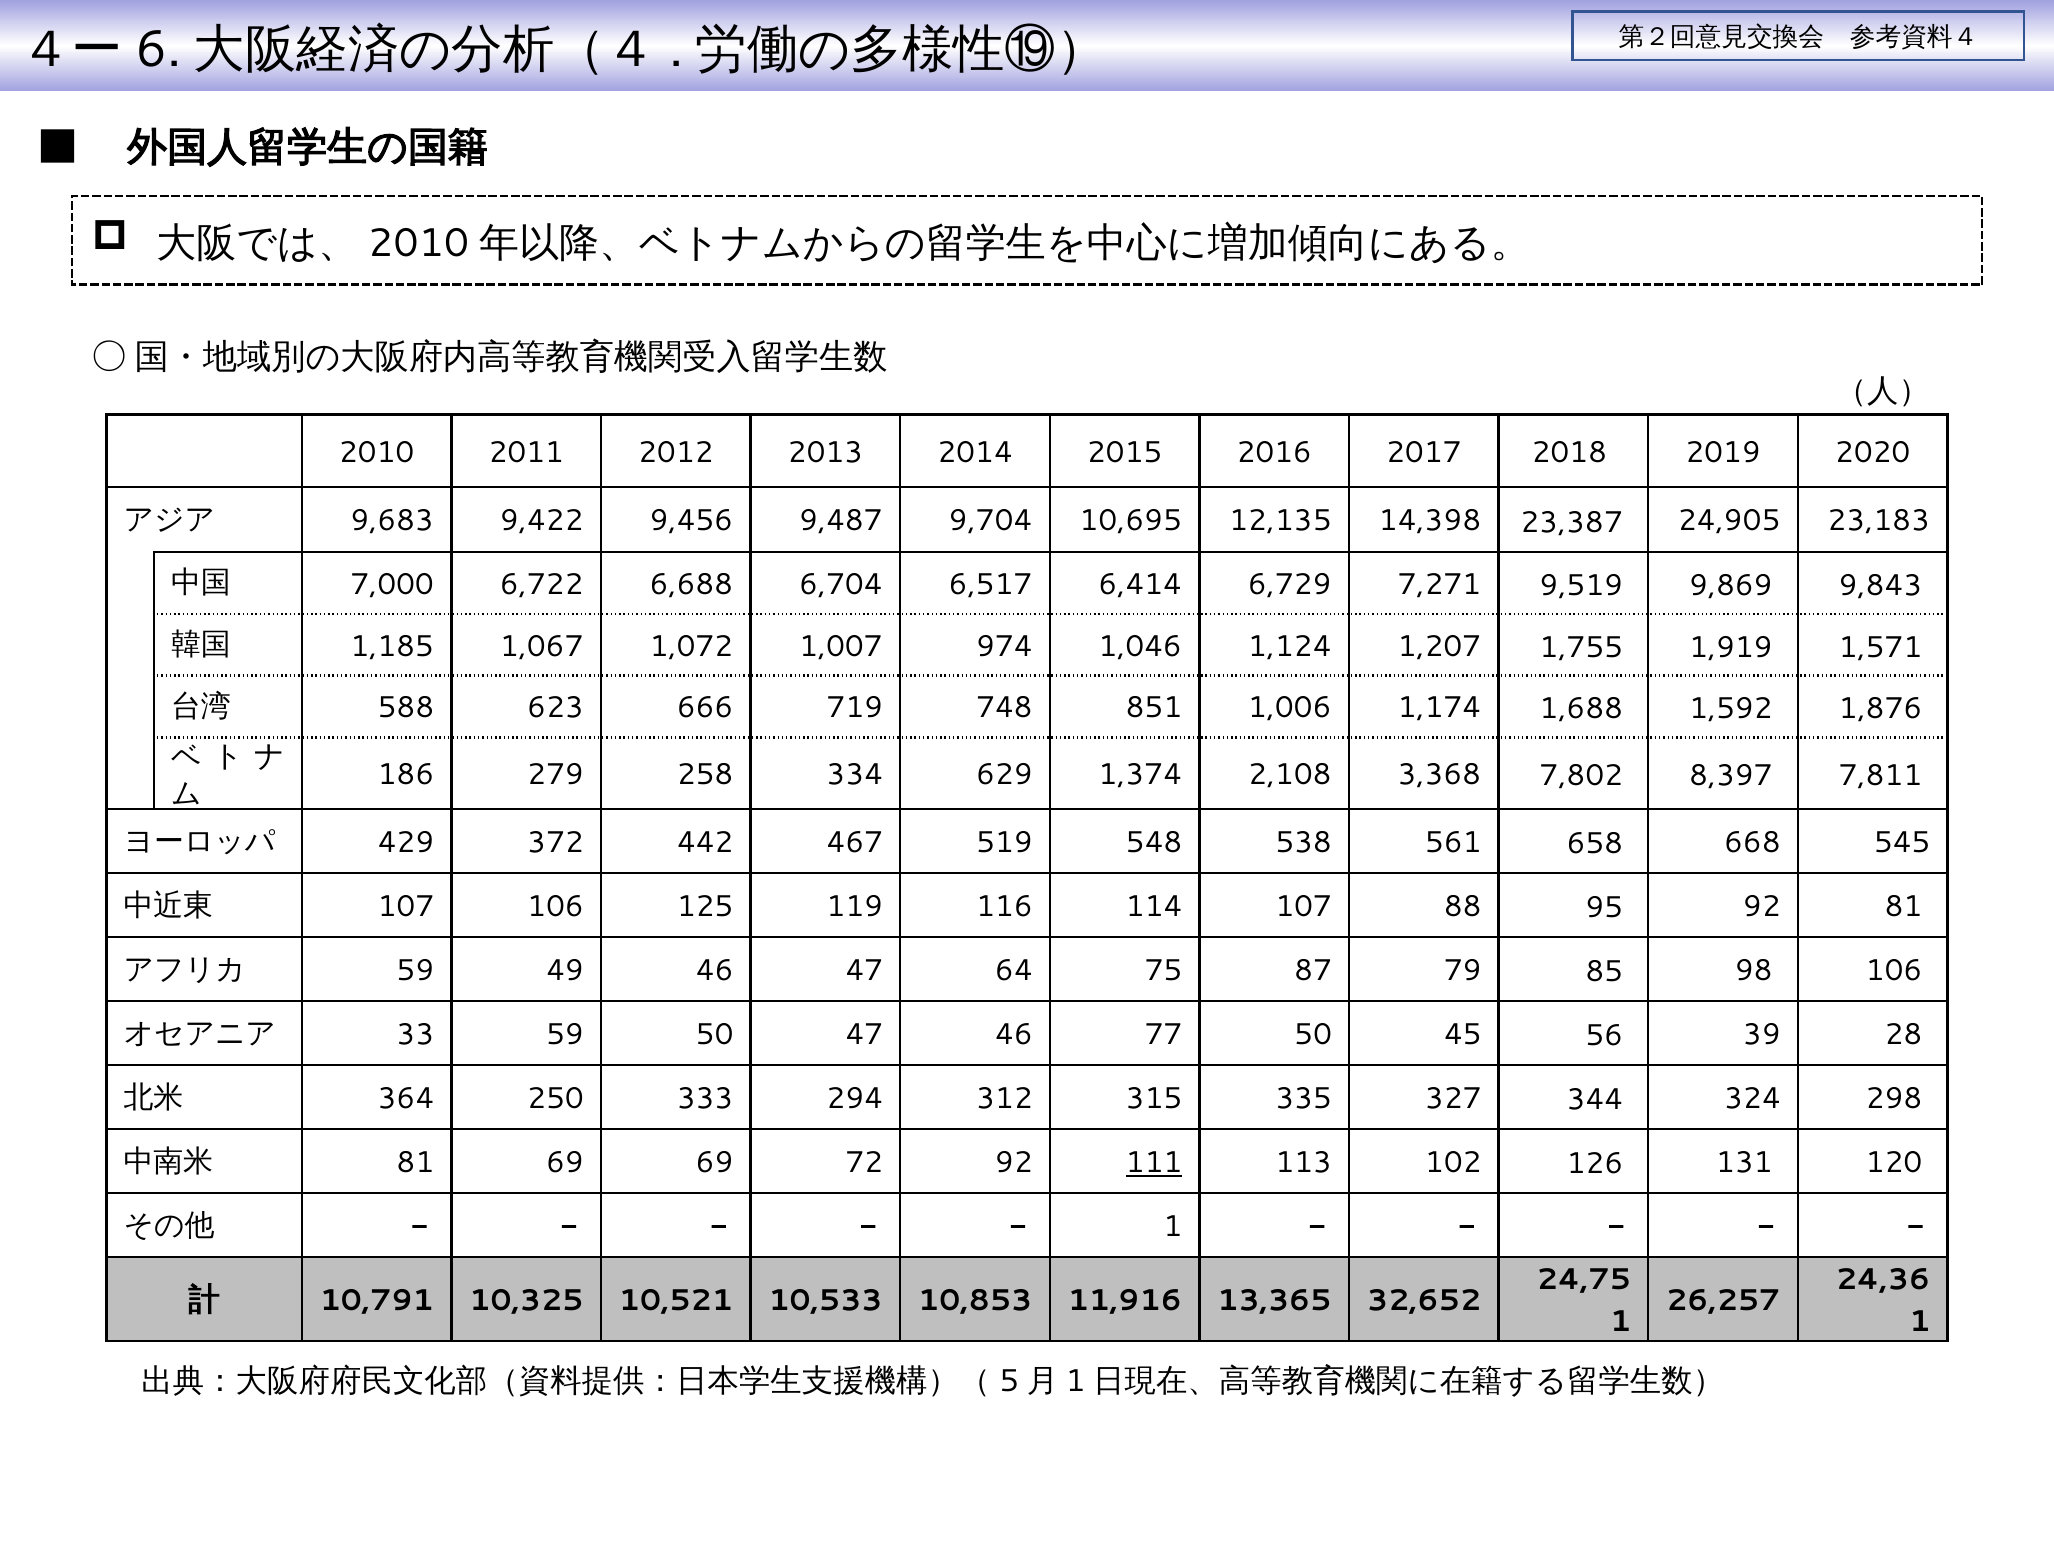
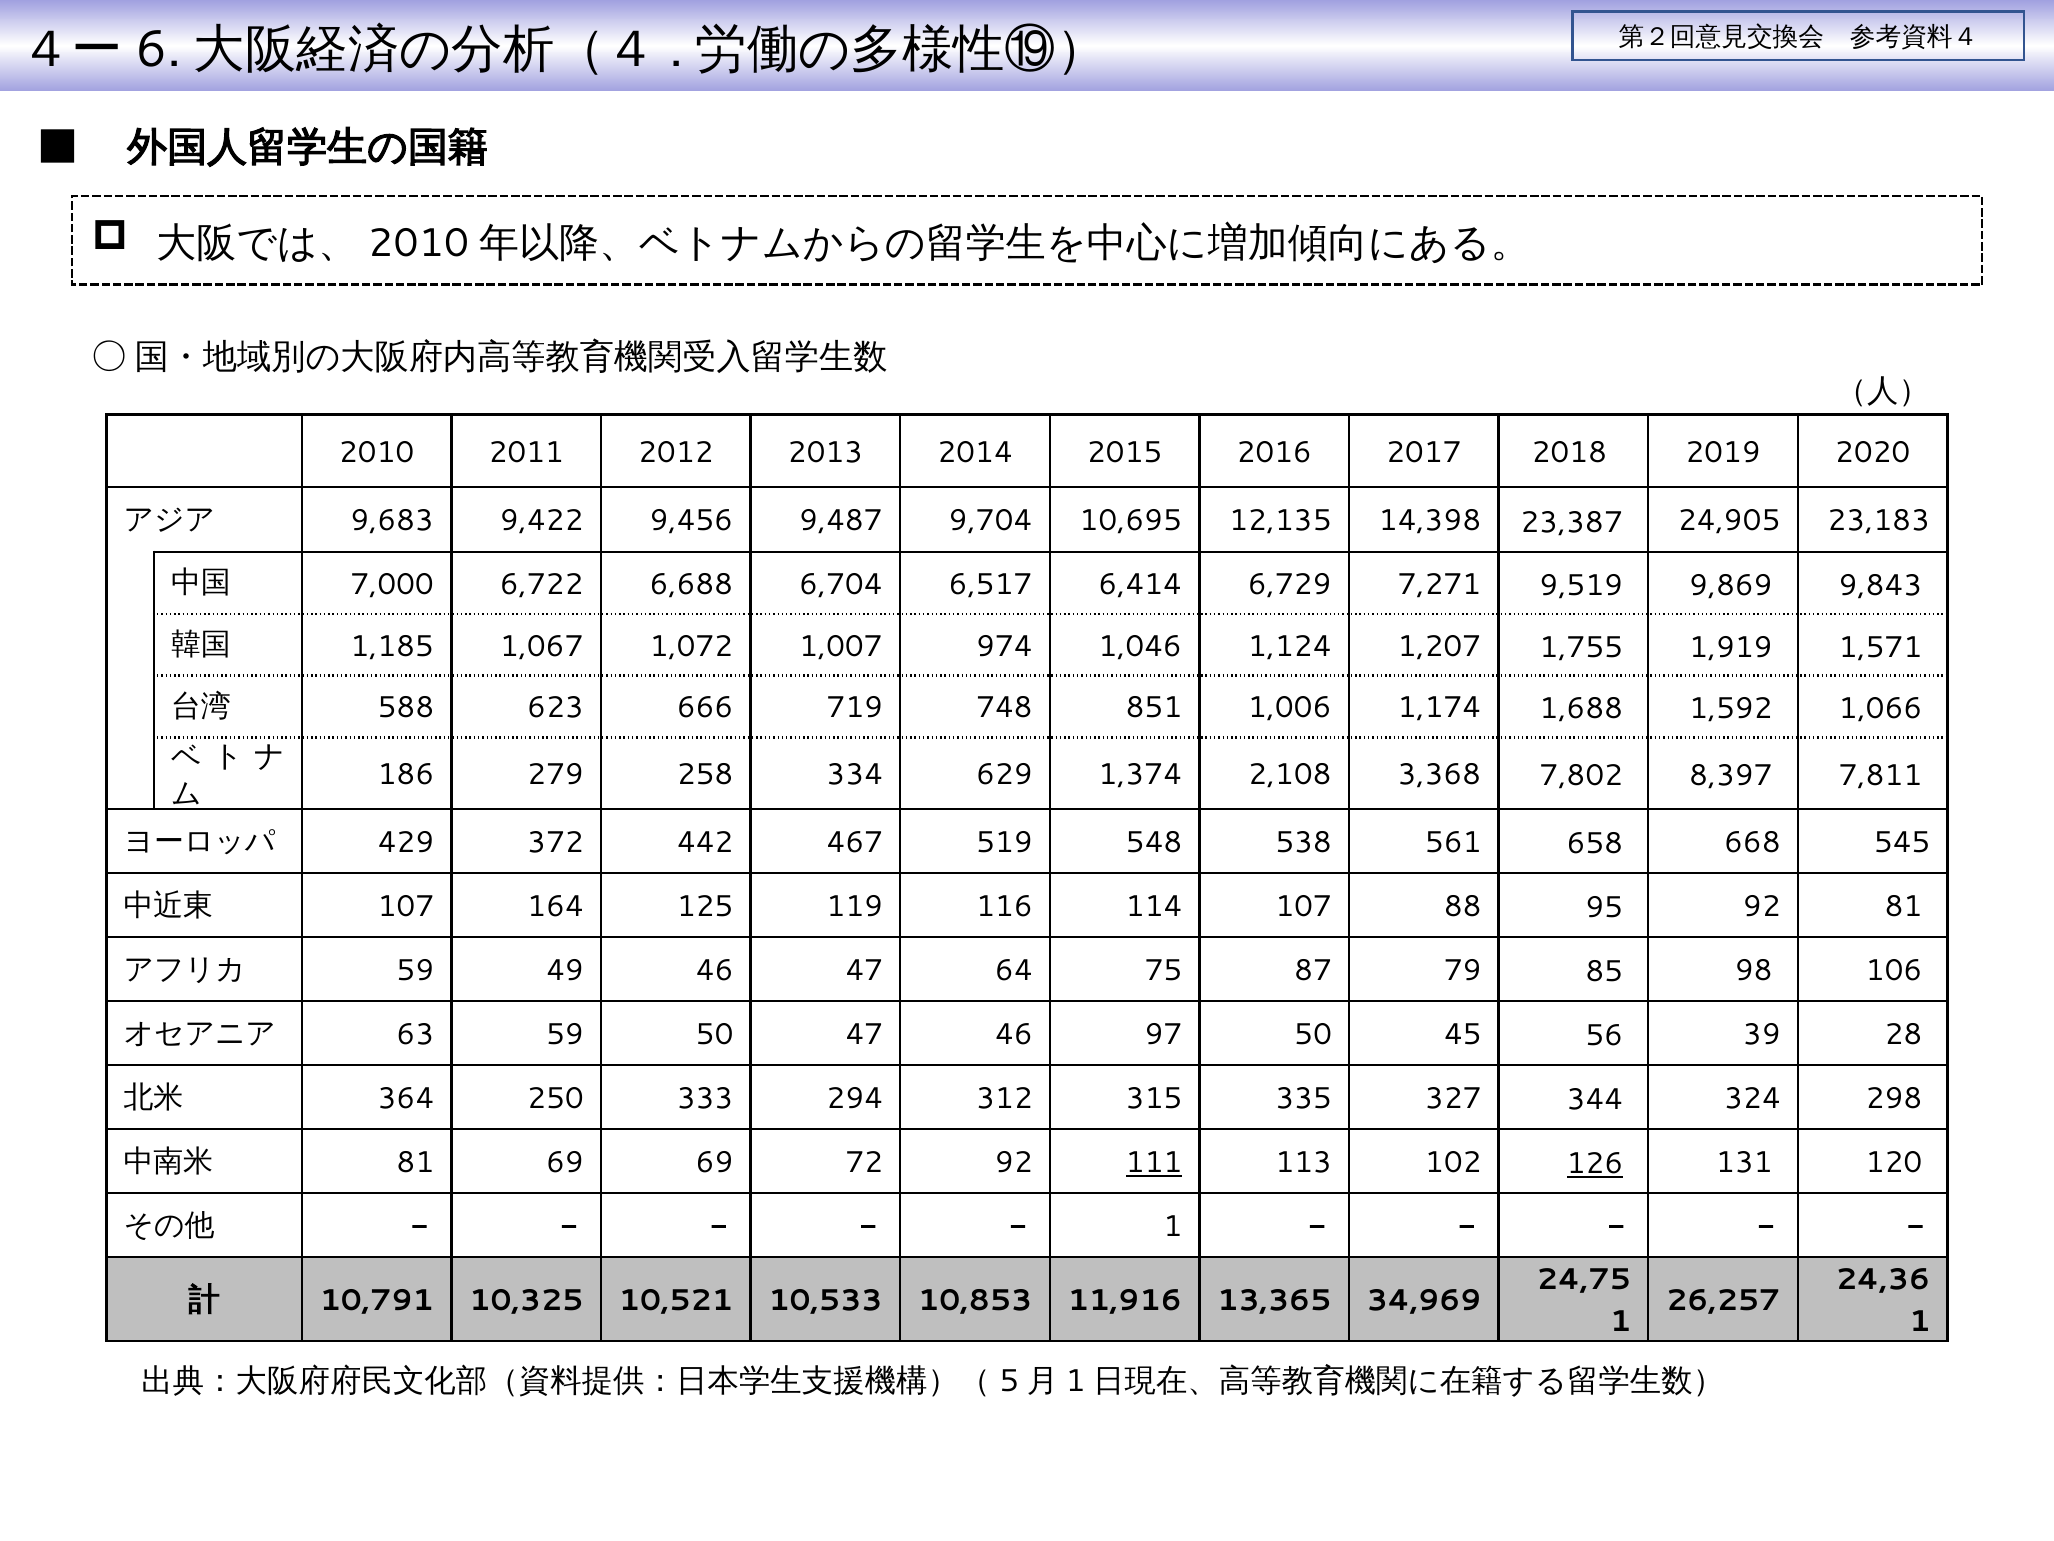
1,876: 1,876 -> 1,066
107 106: 106 -> 164
33: 33 -> 63
77: 77 -> 97
126 underline: none -> present
32,652: 32,652 -> 34,969
